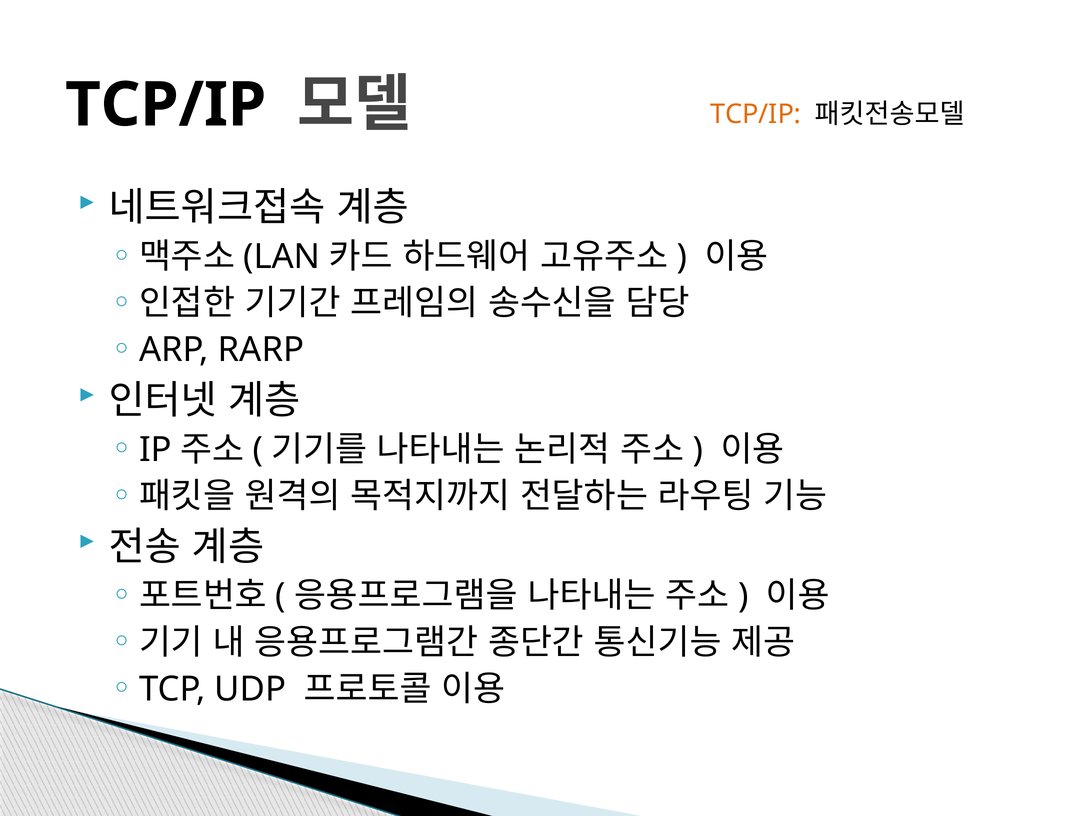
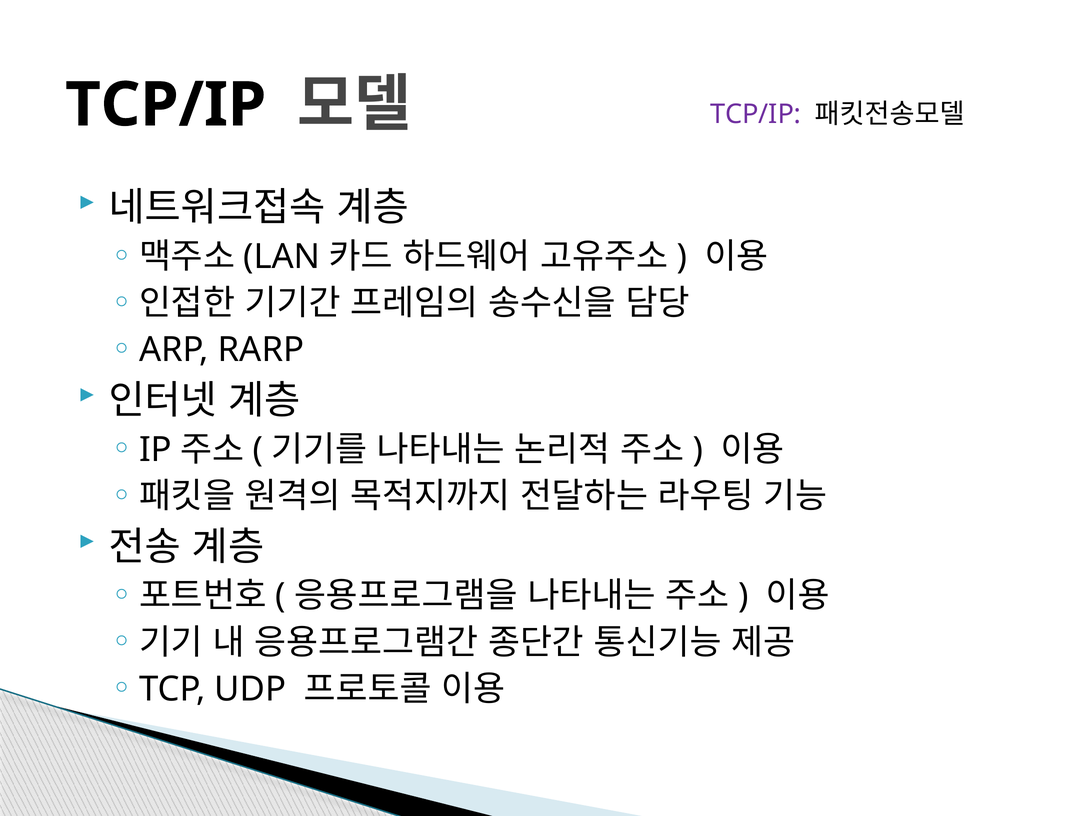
TCP/IP at (756, 115) colour: orange -> purple
